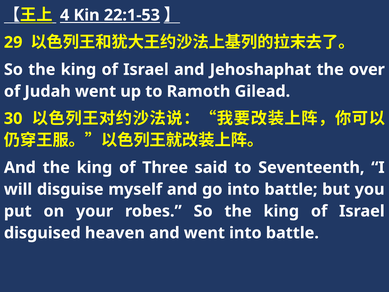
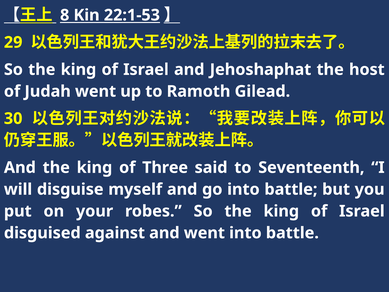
4: 4 -> 8
over: over -> host
heaven: heaven -> against
